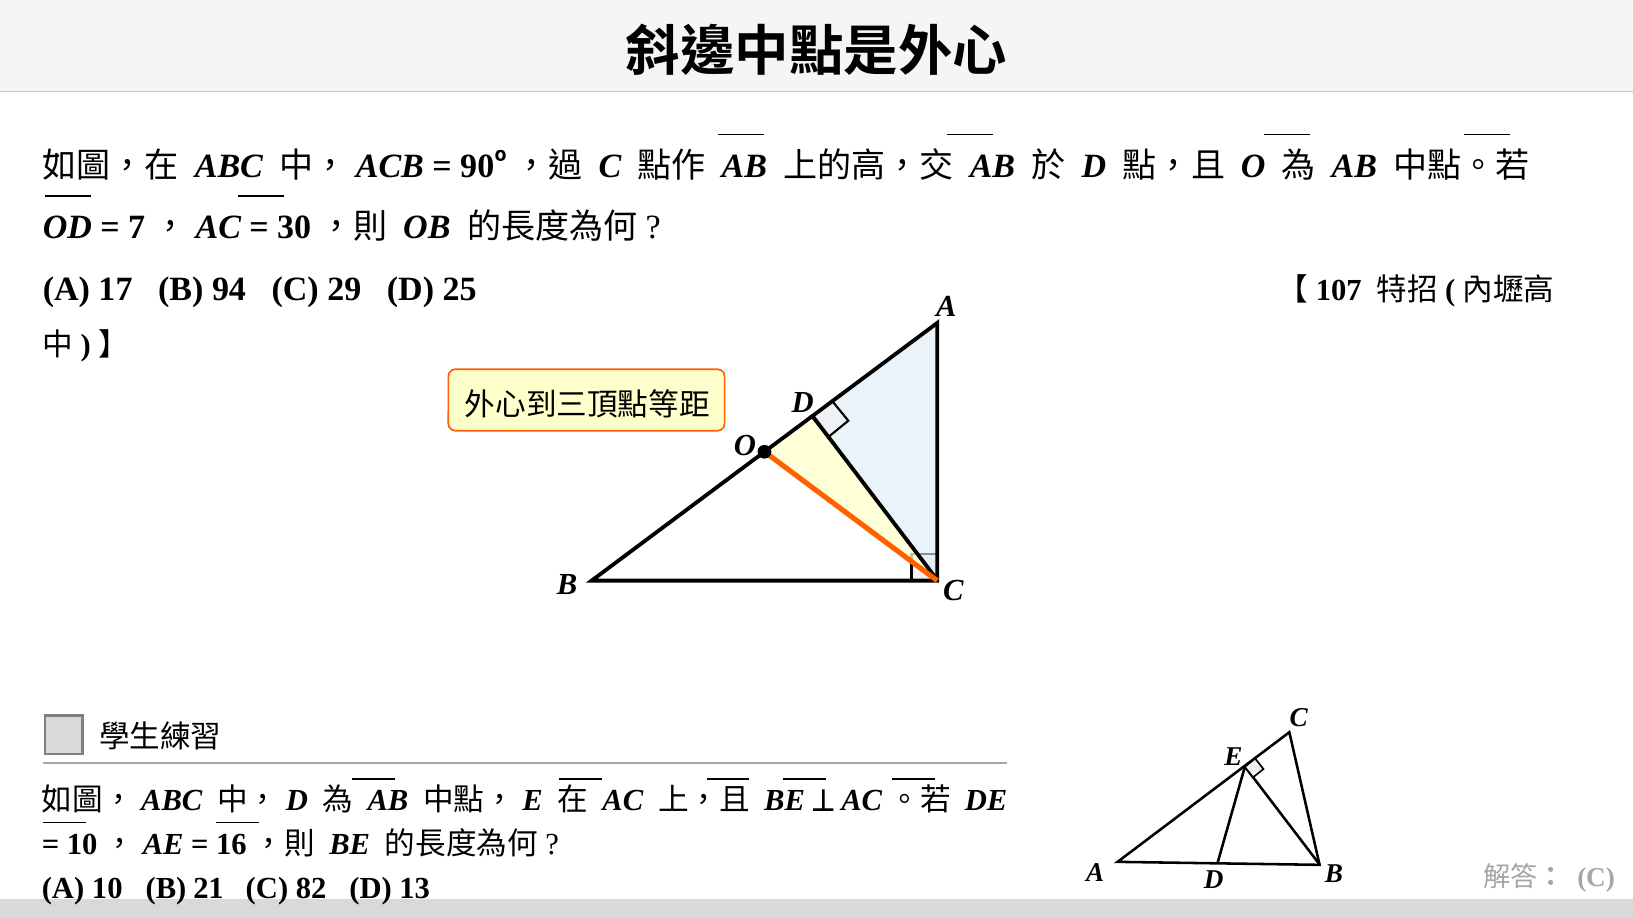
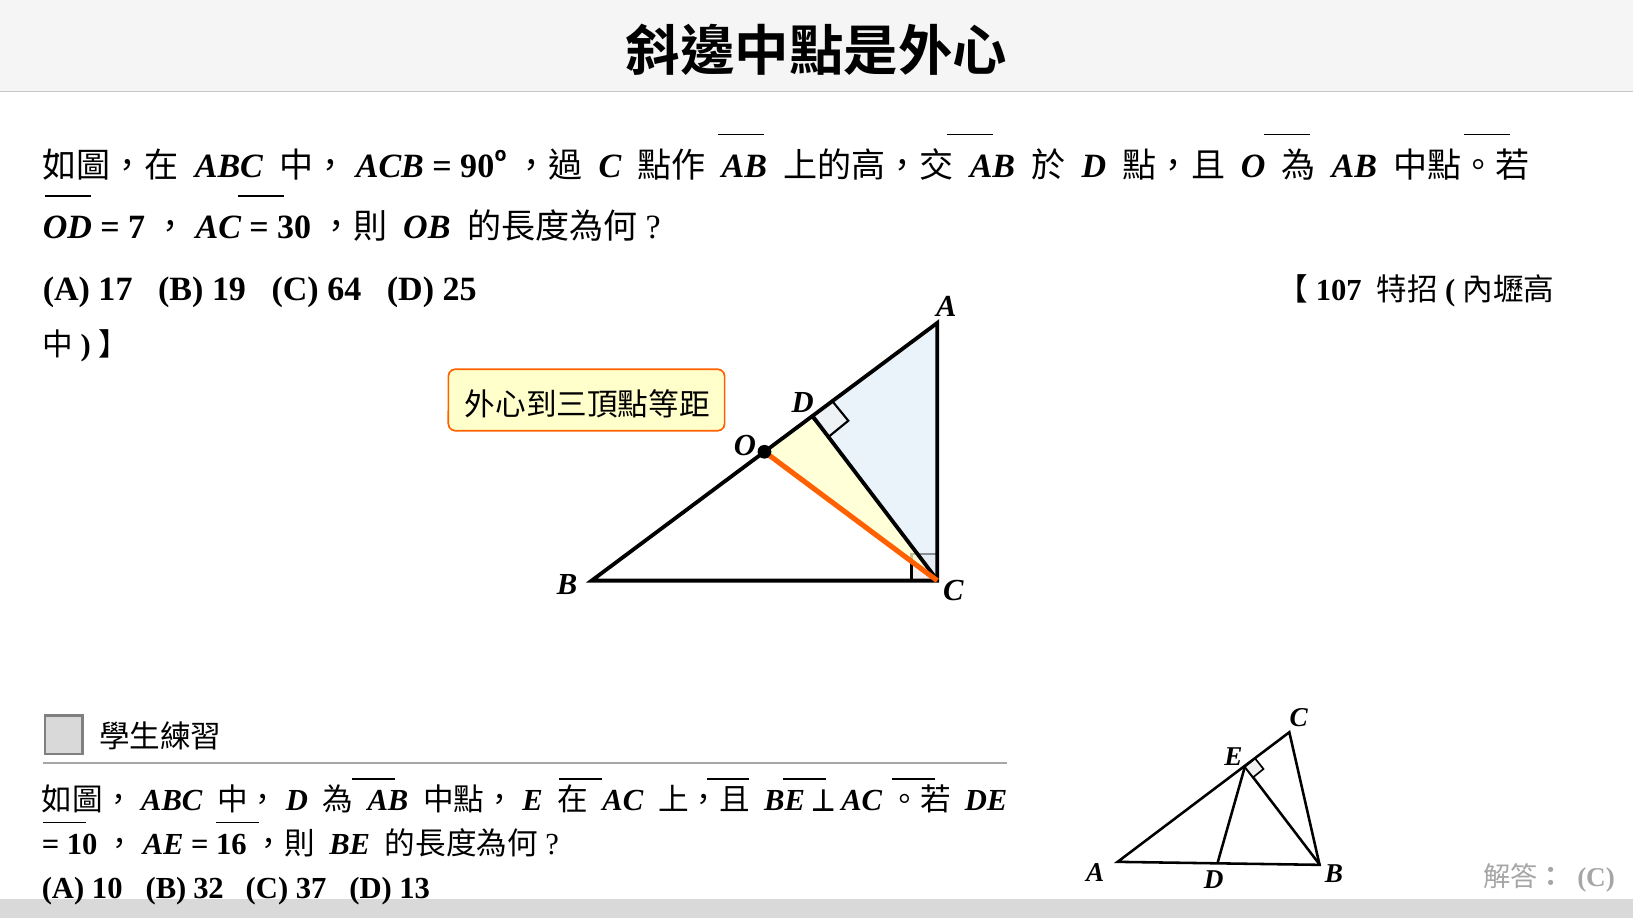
94: 94 -> 19
29: 29 -> 64
21: 21 -> 32
82: 82 -> 37
